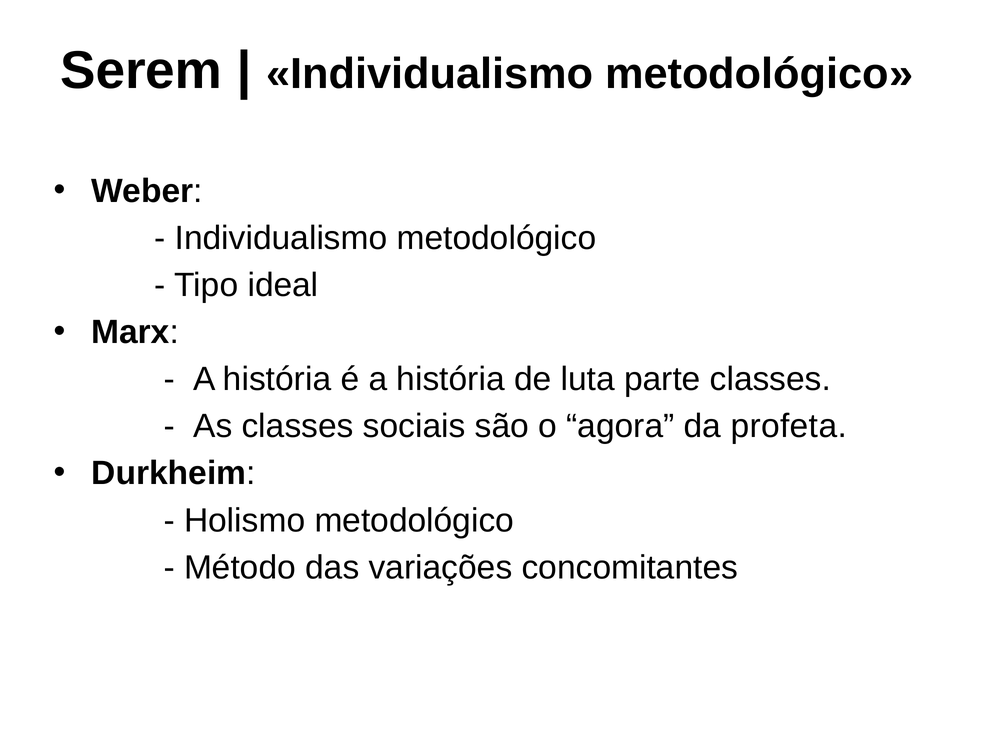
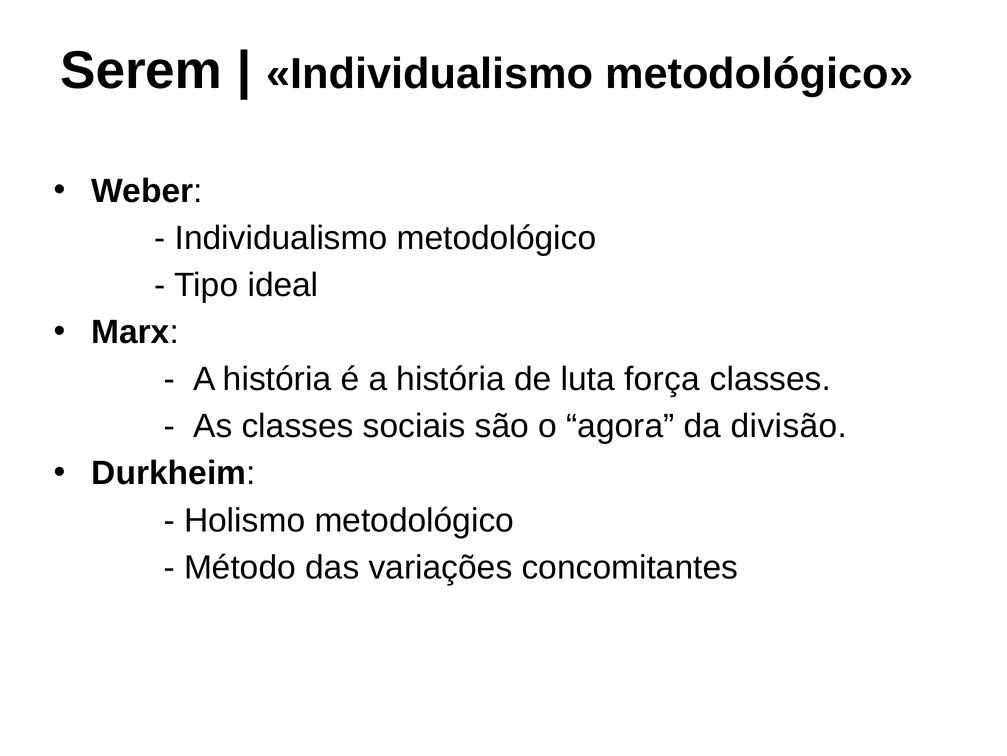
parte: parte -> força
profeta: profeta -> divisão
